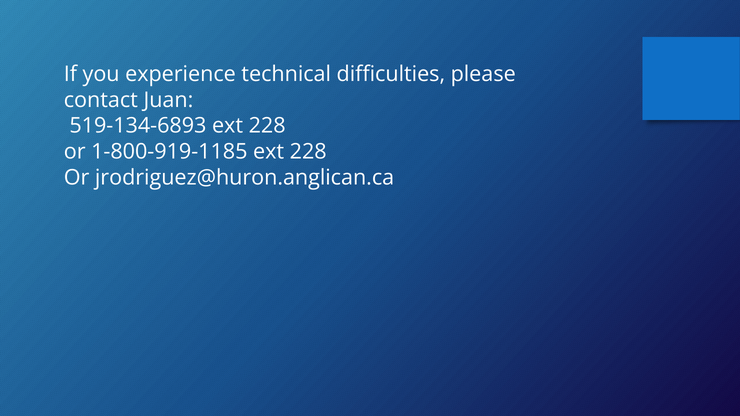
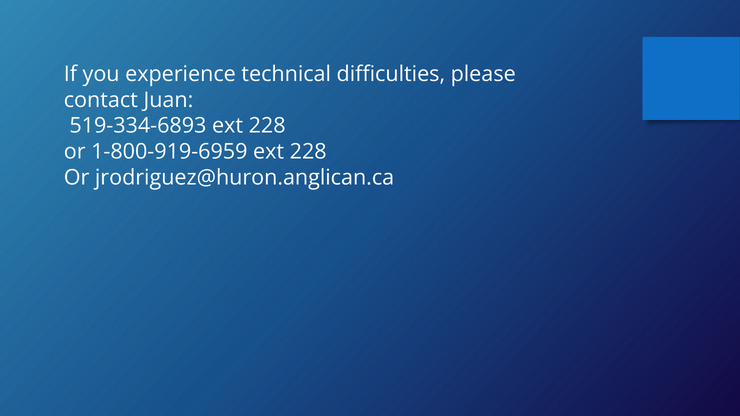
519-134-6893: 519-134-6893 -> 519-334-6893
1-800-919-1185: 1-800-919-1185 -> 1-800-919-6959
